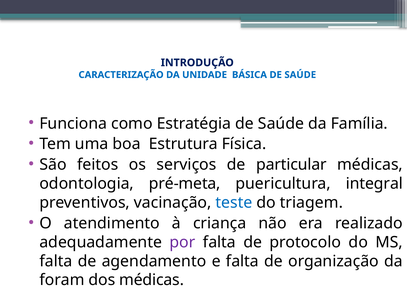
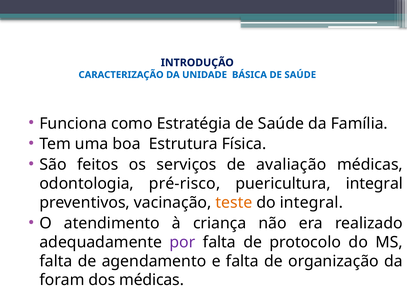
particular: particular -> avaliação
pré-meta: pré-meta -> pré-risco
teste colour: blue -> orange
do triagem: triagem -> integral
